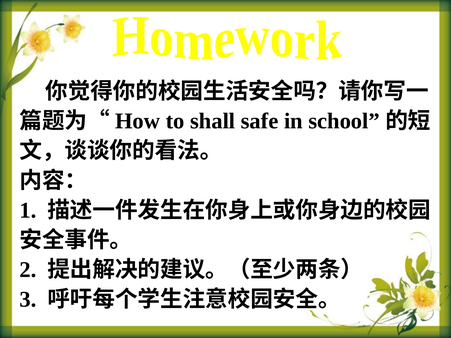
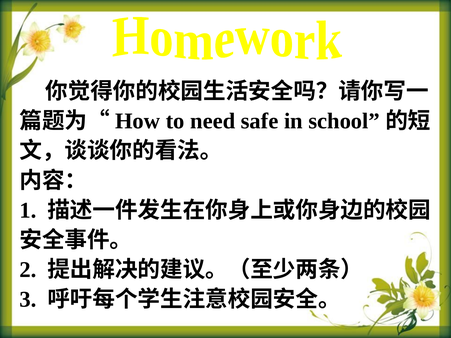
shall: shall -> need
